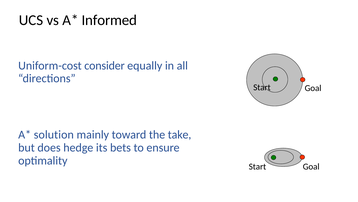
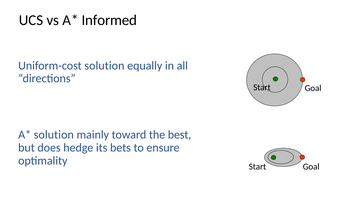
Uniform-cost consider: consider -> solution
take: take -> best
